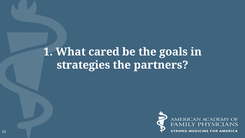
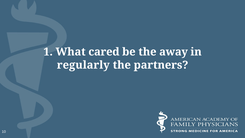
goals: goals -> away
strategies: strategies -> regularly
